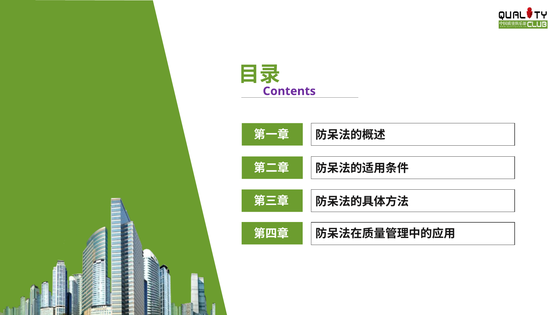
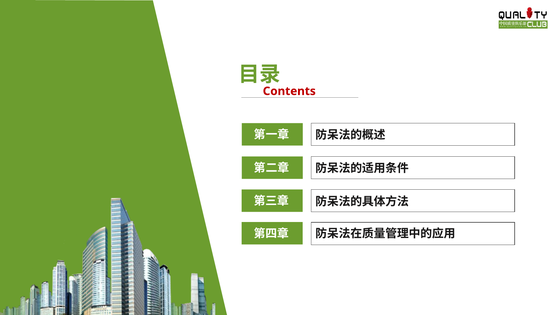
Contents colour: purple -> red
